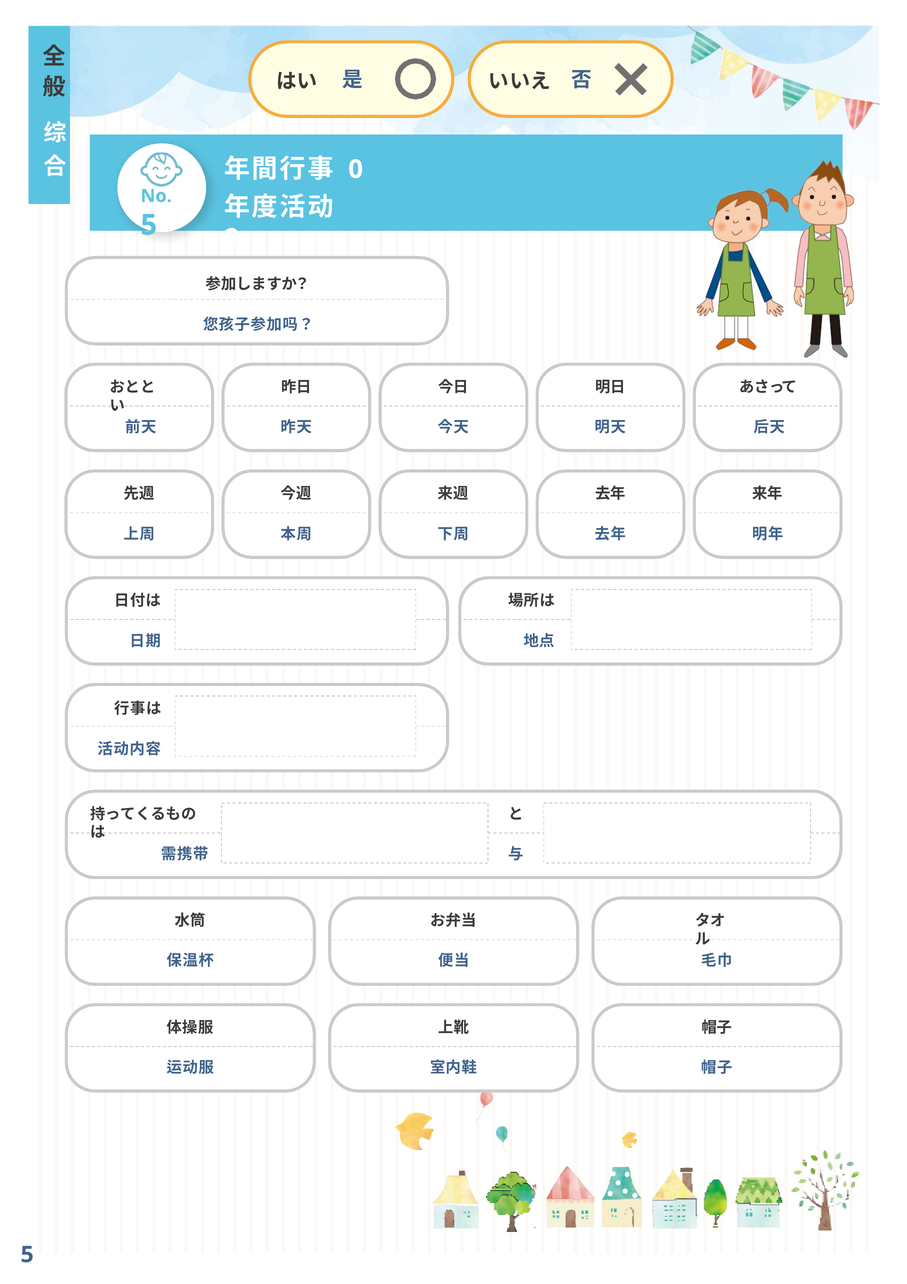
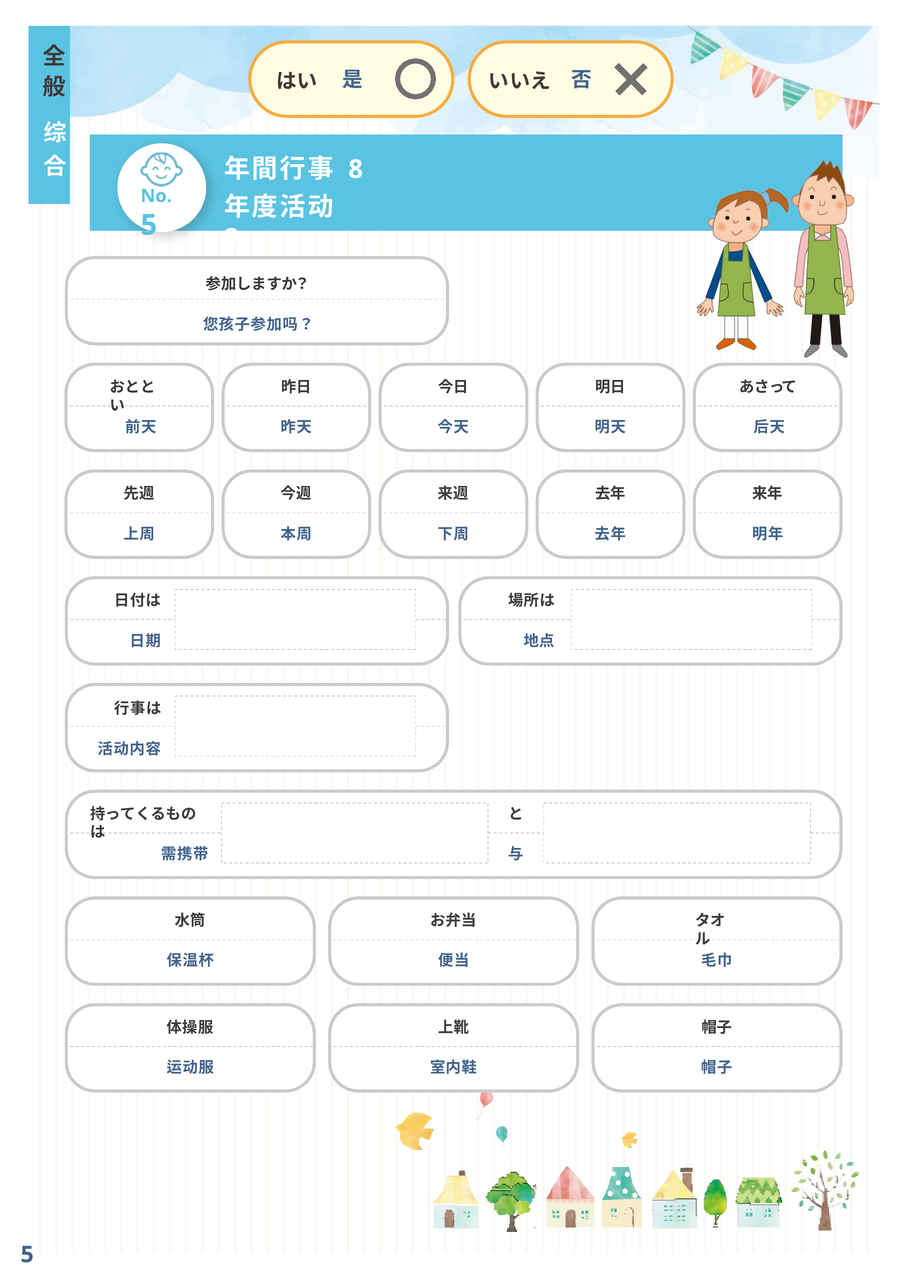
0: 0 -> 8
